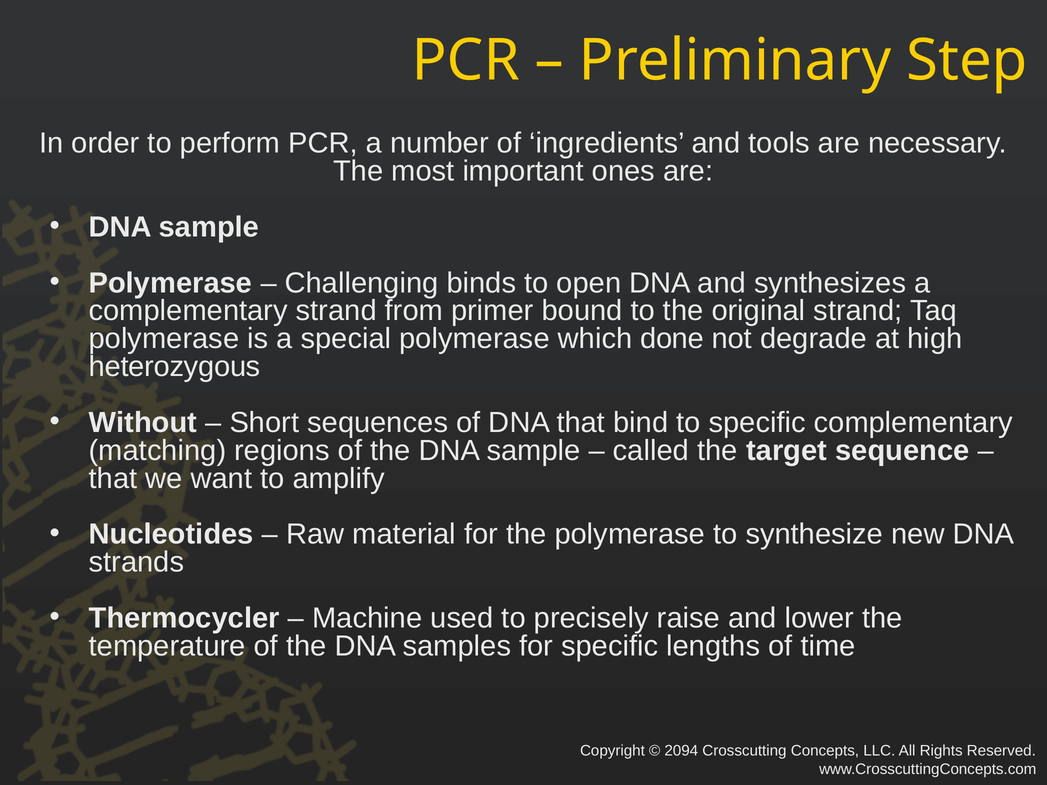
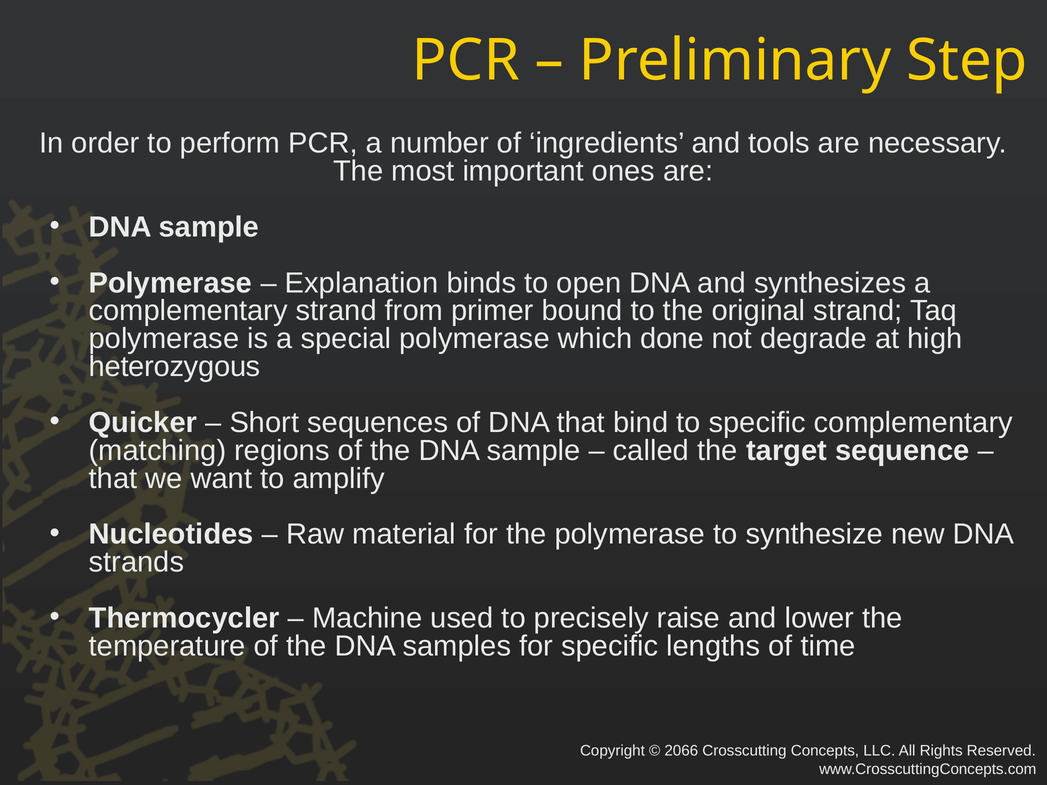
Challenging: Challenging -> Explanation
Without: Without -> Quicker
2094: 2094 -> 2066
